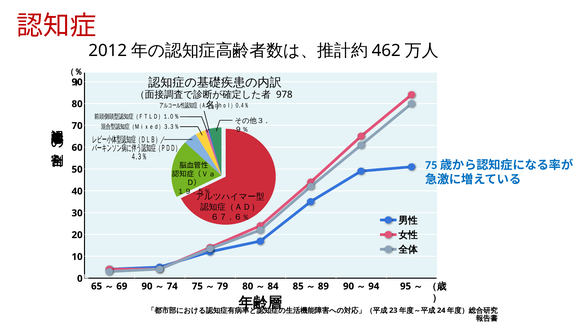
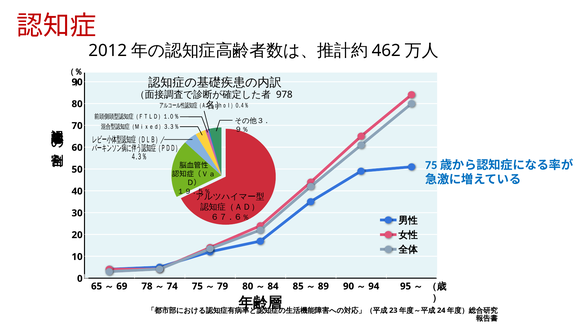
90 at (147, 287): 90 -> 78
